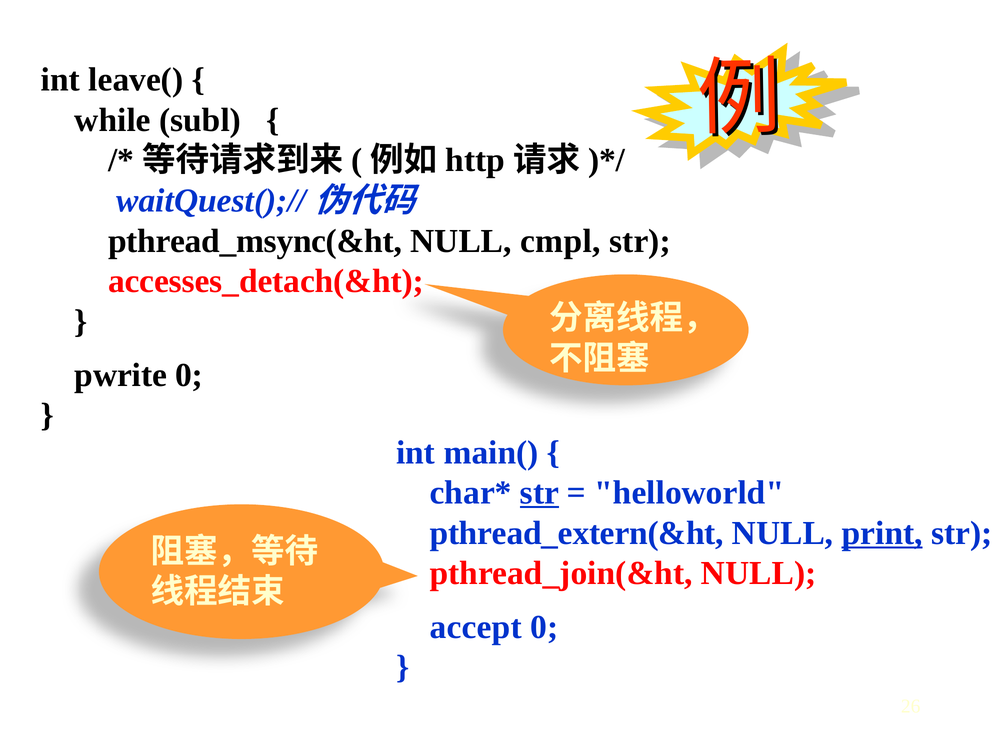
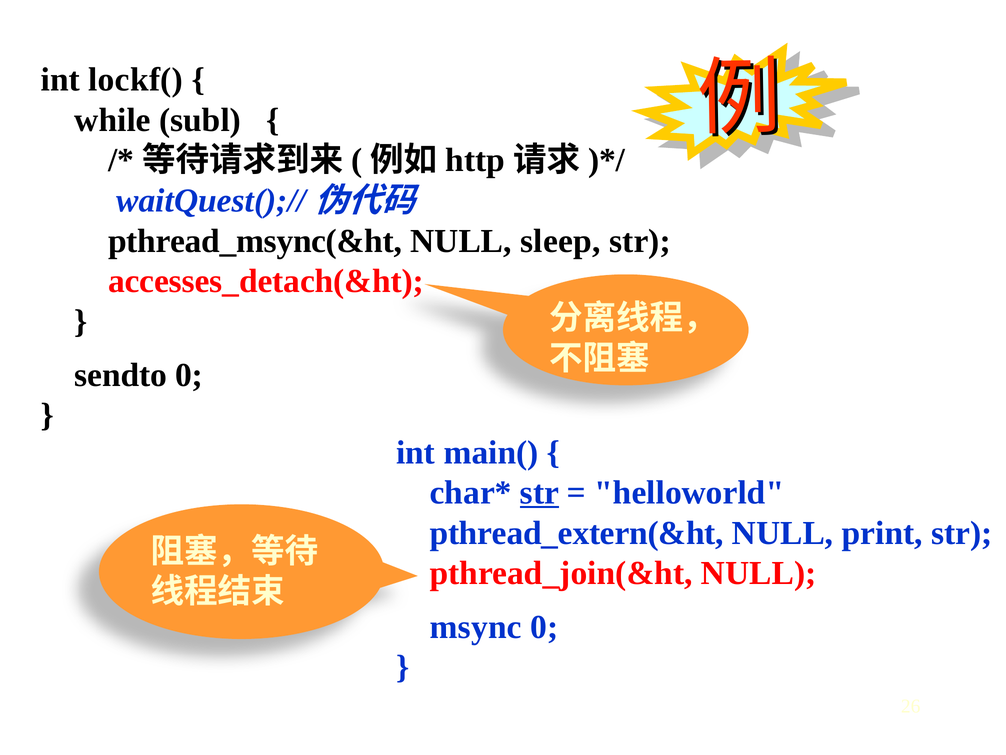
leave(: leave( -> lockf(
cmpl: cmpl -> sleep
pwrite: pwrite -> sendto
print underline: present -> none
accept: accept -> msync
